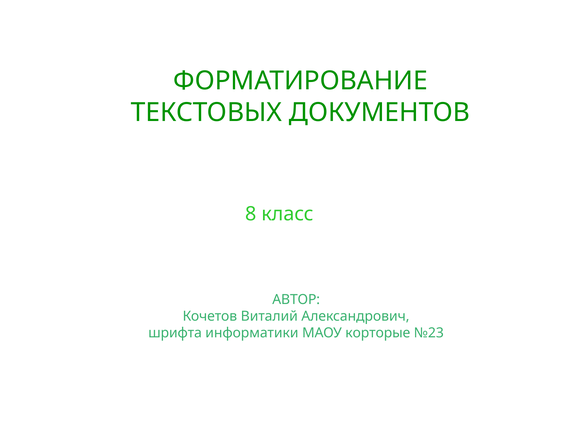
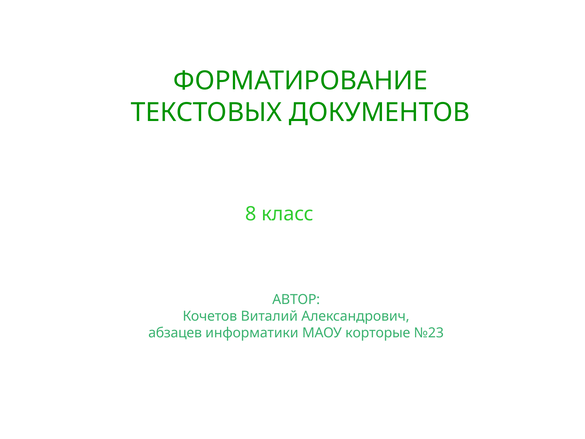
шрифта: шрифта -> абзацев
